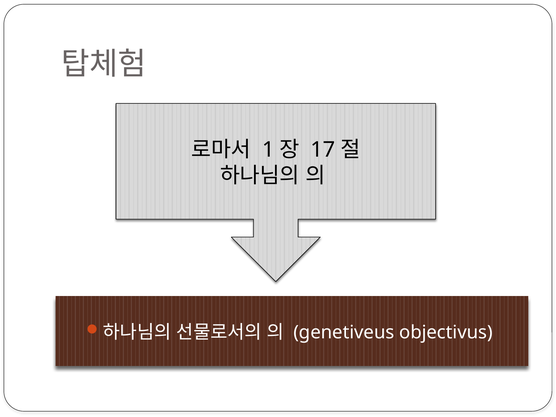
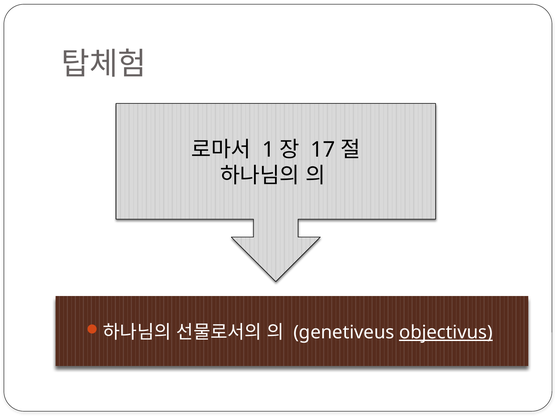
objectivus underline: none -> present
